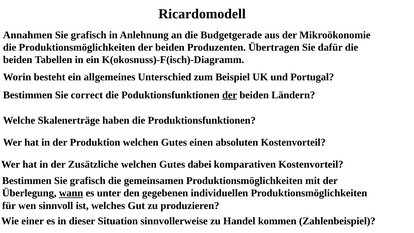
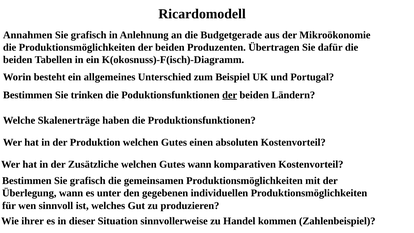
correct: correct -> trinken
Gutes dabei: dabei -> wann
wann at (71, 193) underline: present -> none
einer: einer -> ihrer
